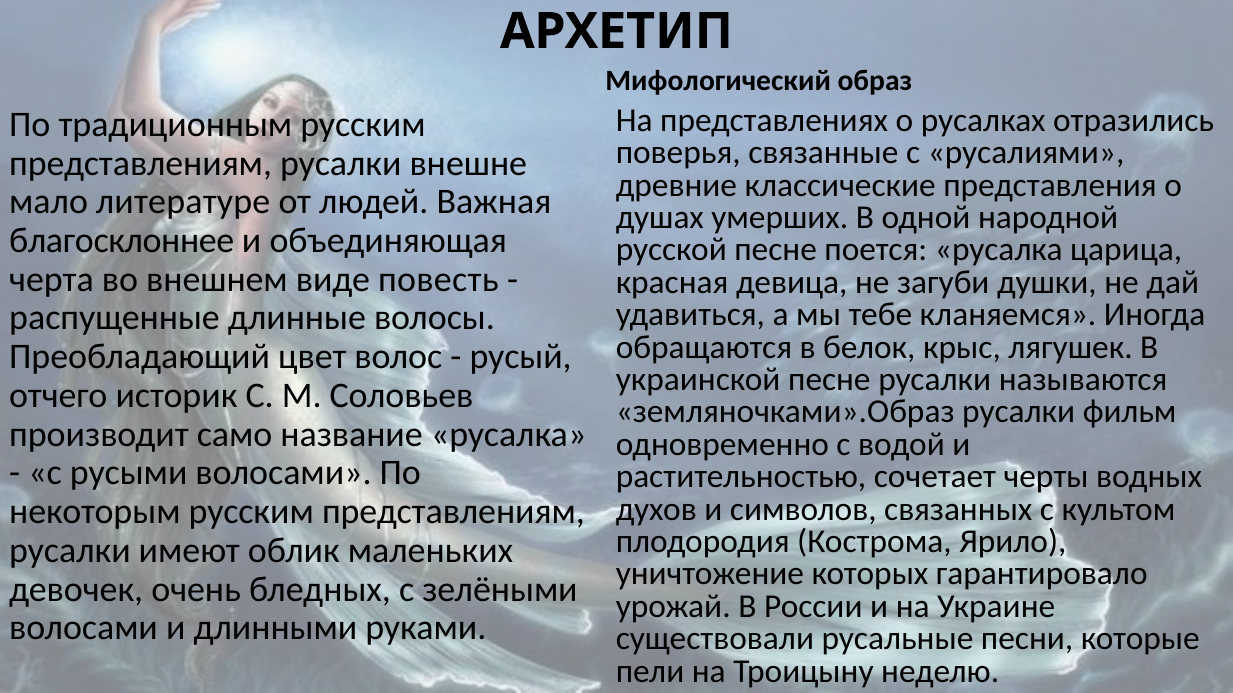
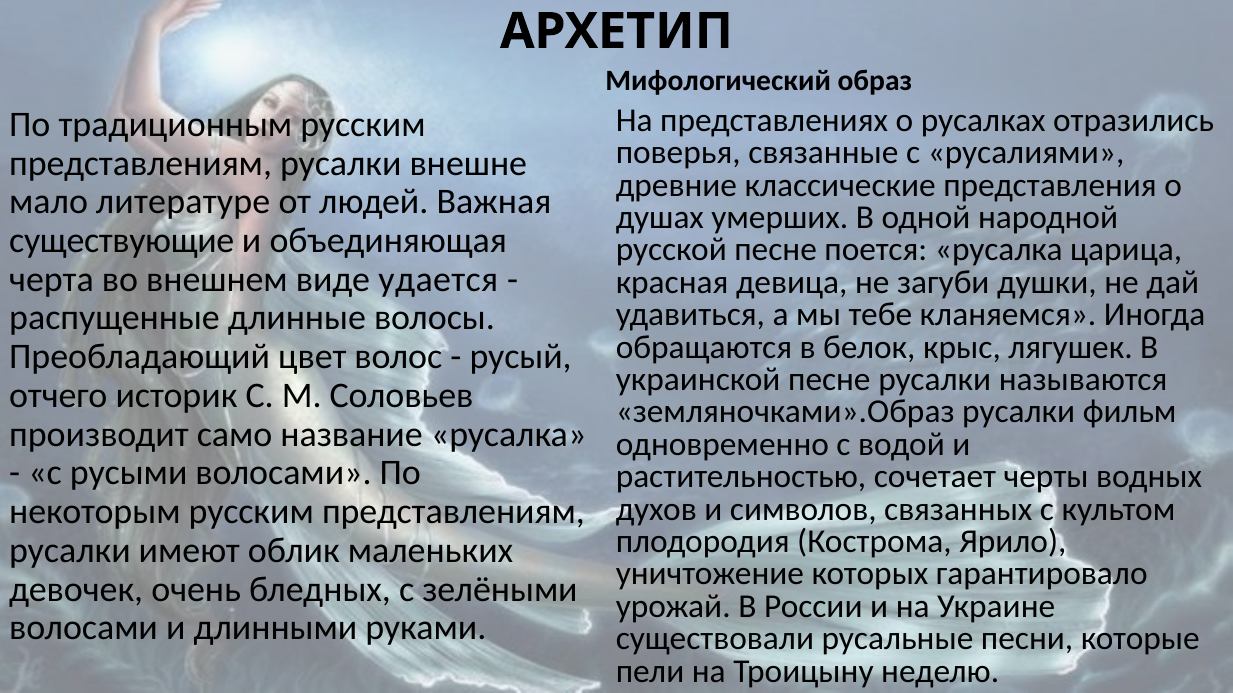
благосклоннее: благосклоннее -> существующие
повесть: повесть -> удается
